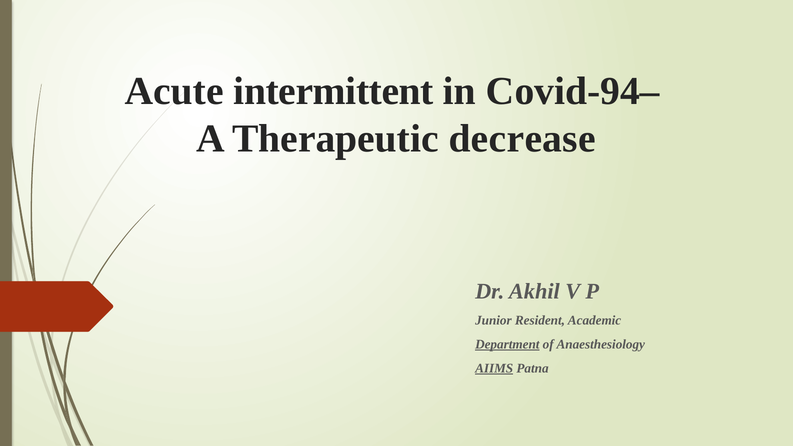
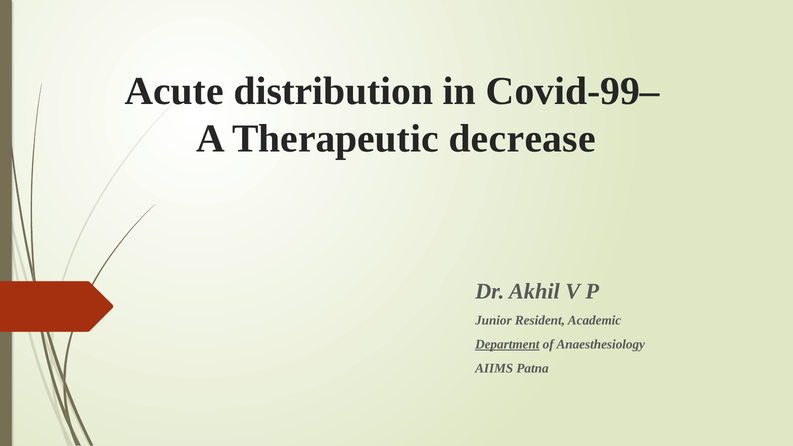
intermittent: intermittent -> distribution
Covid-94–: Covid-94– -> Covid-99–
AIIMS underline: present -> none
